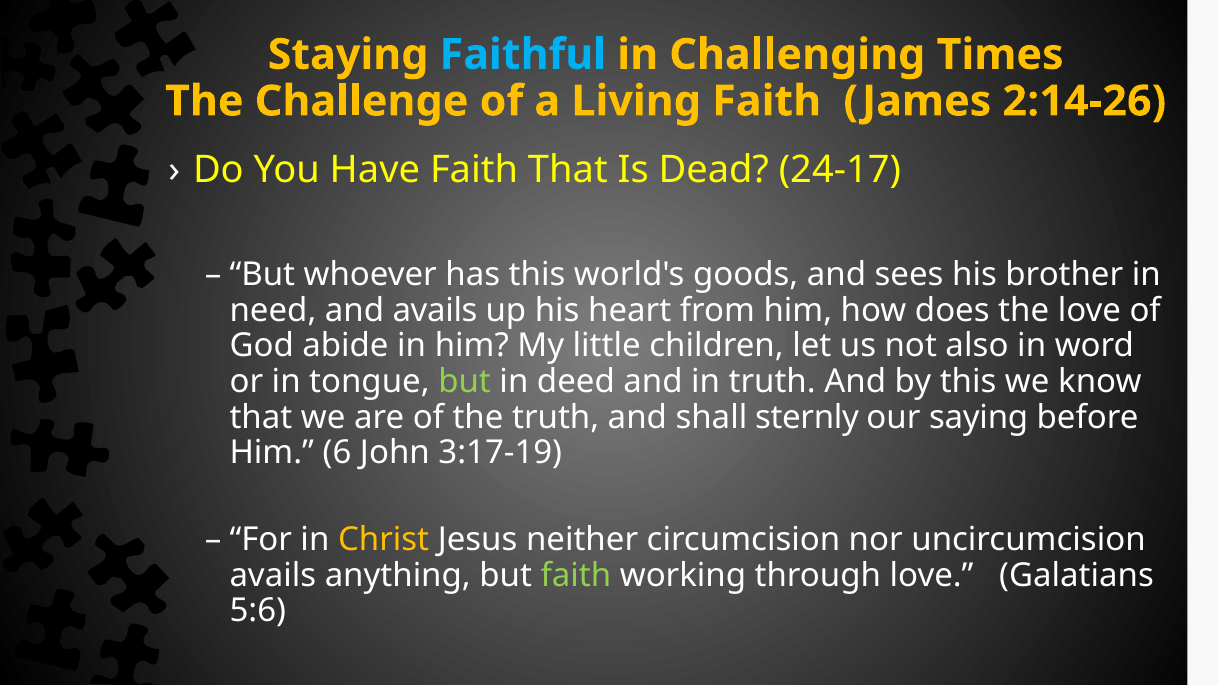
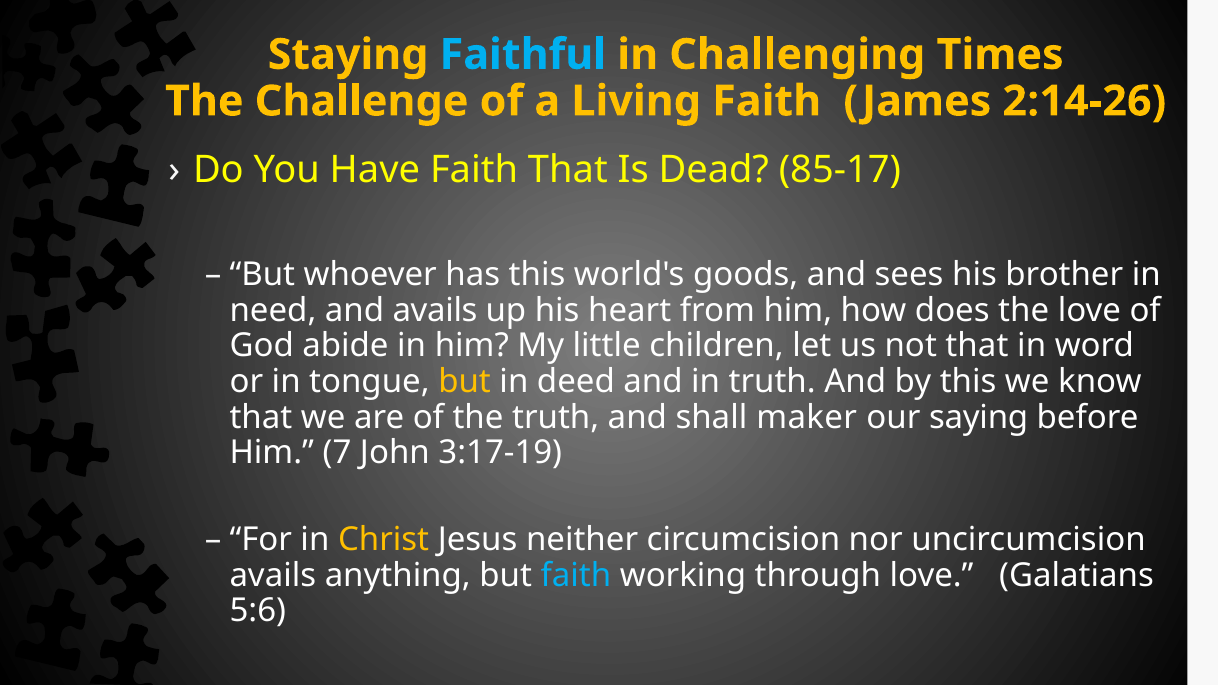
24-17: 24-17 -> 85-17
not also: also -> that
but at (465, 382) colour: light green -> yellow
sternly: sternly -> maker
6: 6 -> 7
faith at (576, 576) colour: light green -> light blue
